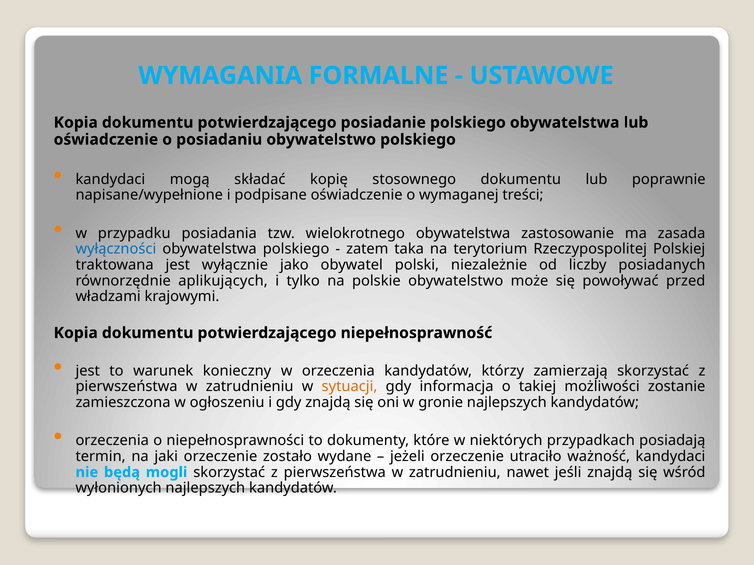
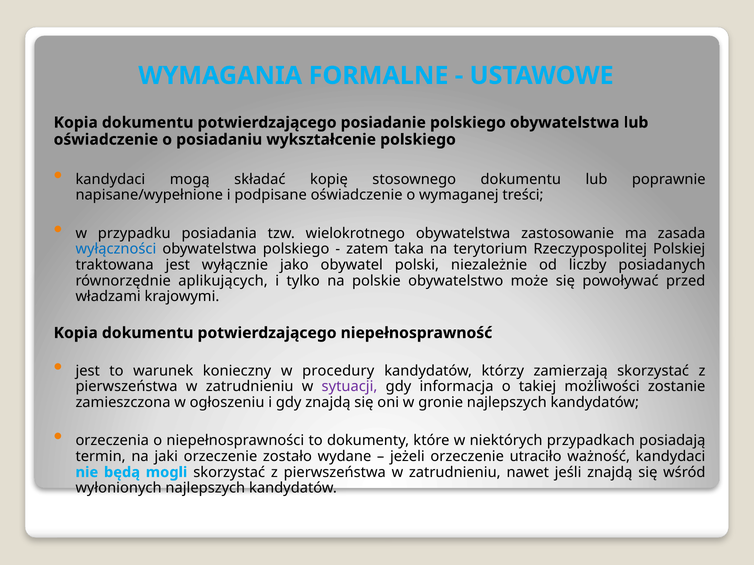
posiadaniu obywatelstwo: obywatelstwo -> wykształcenie
w orzeczenia: orzeczenia -> procedury
sytuacji colour: orange -> purple
